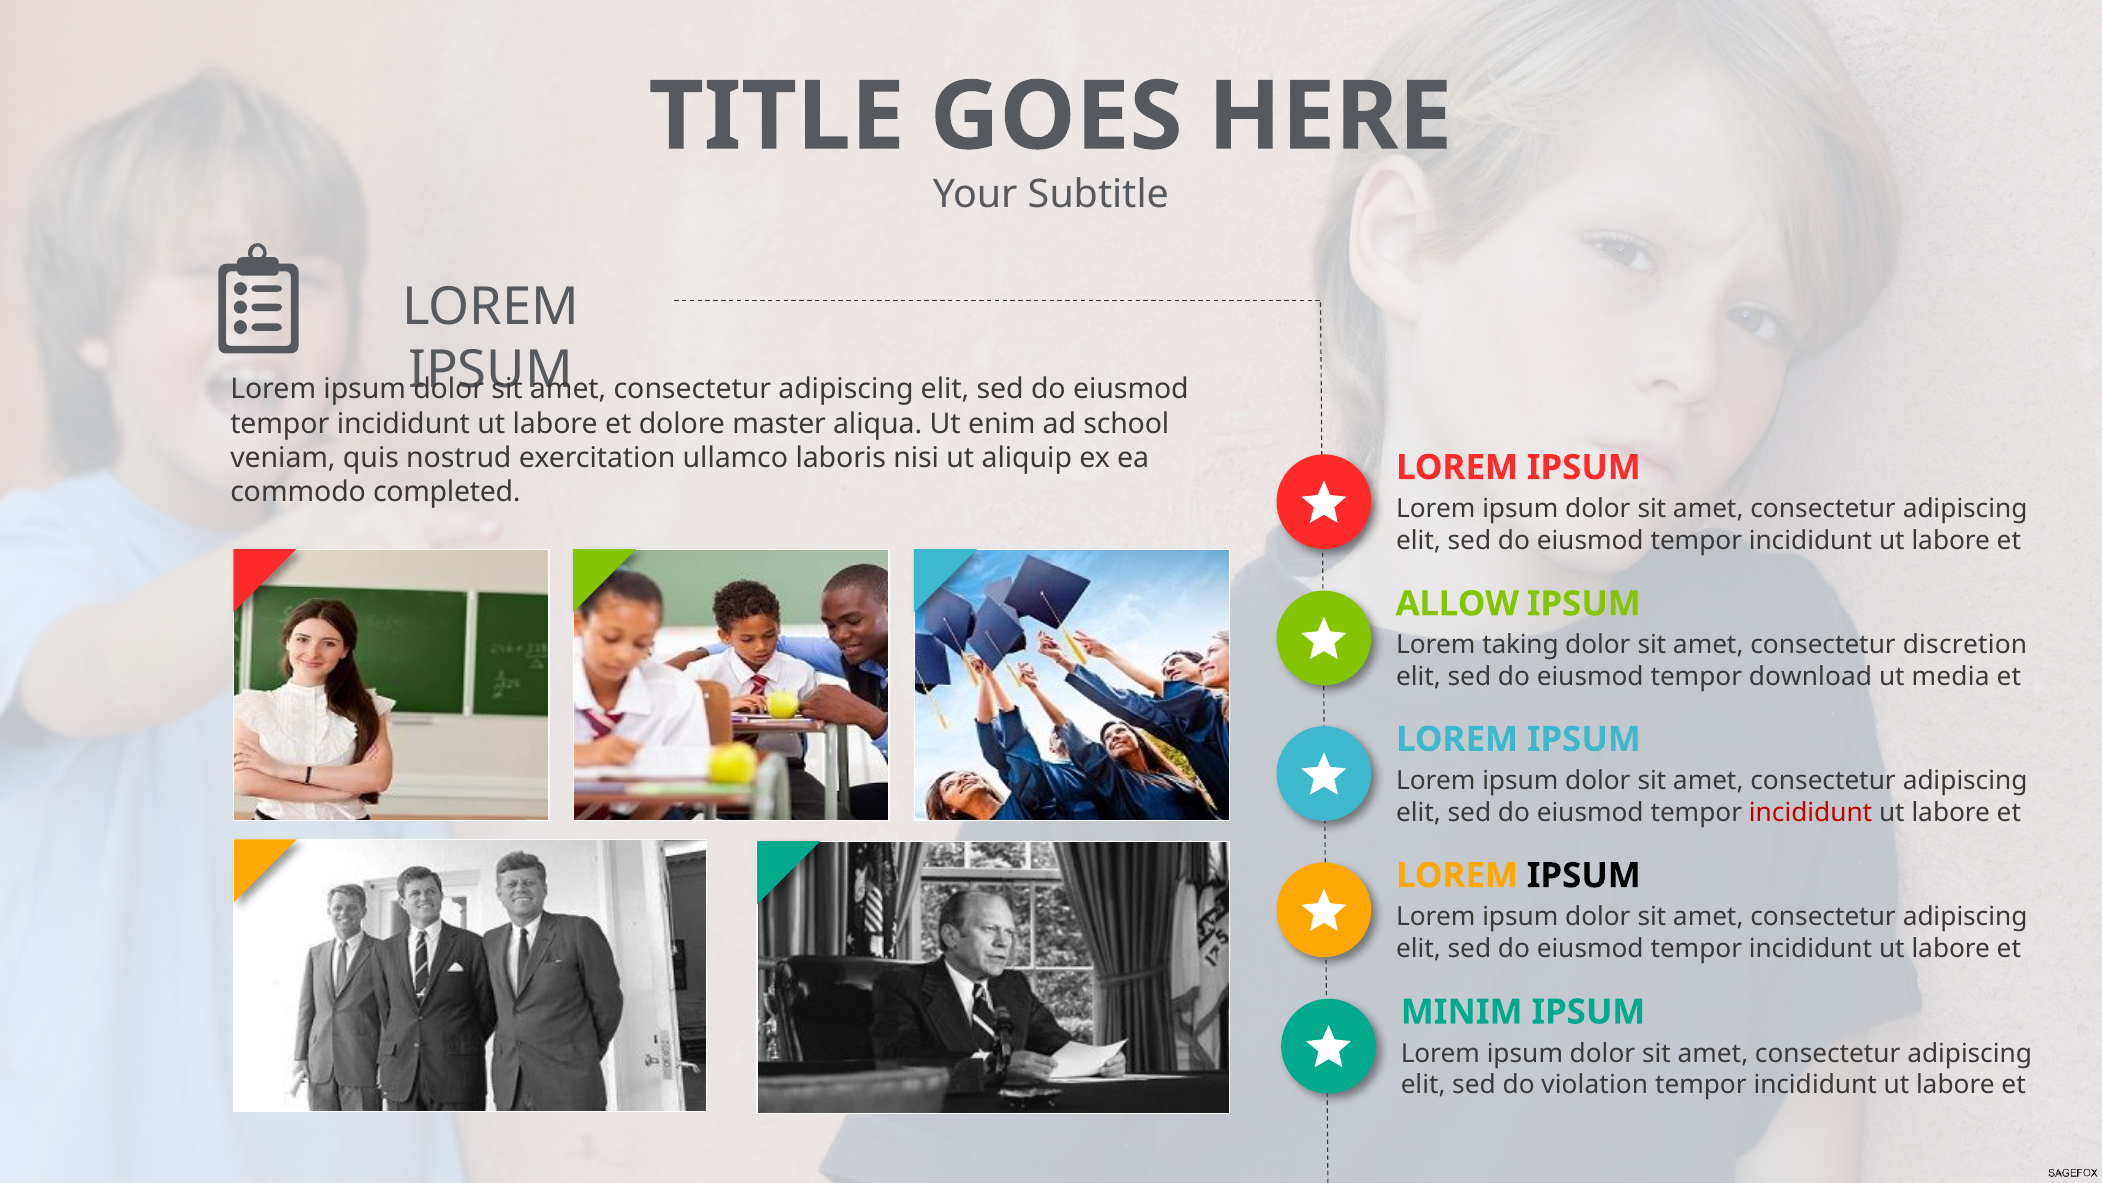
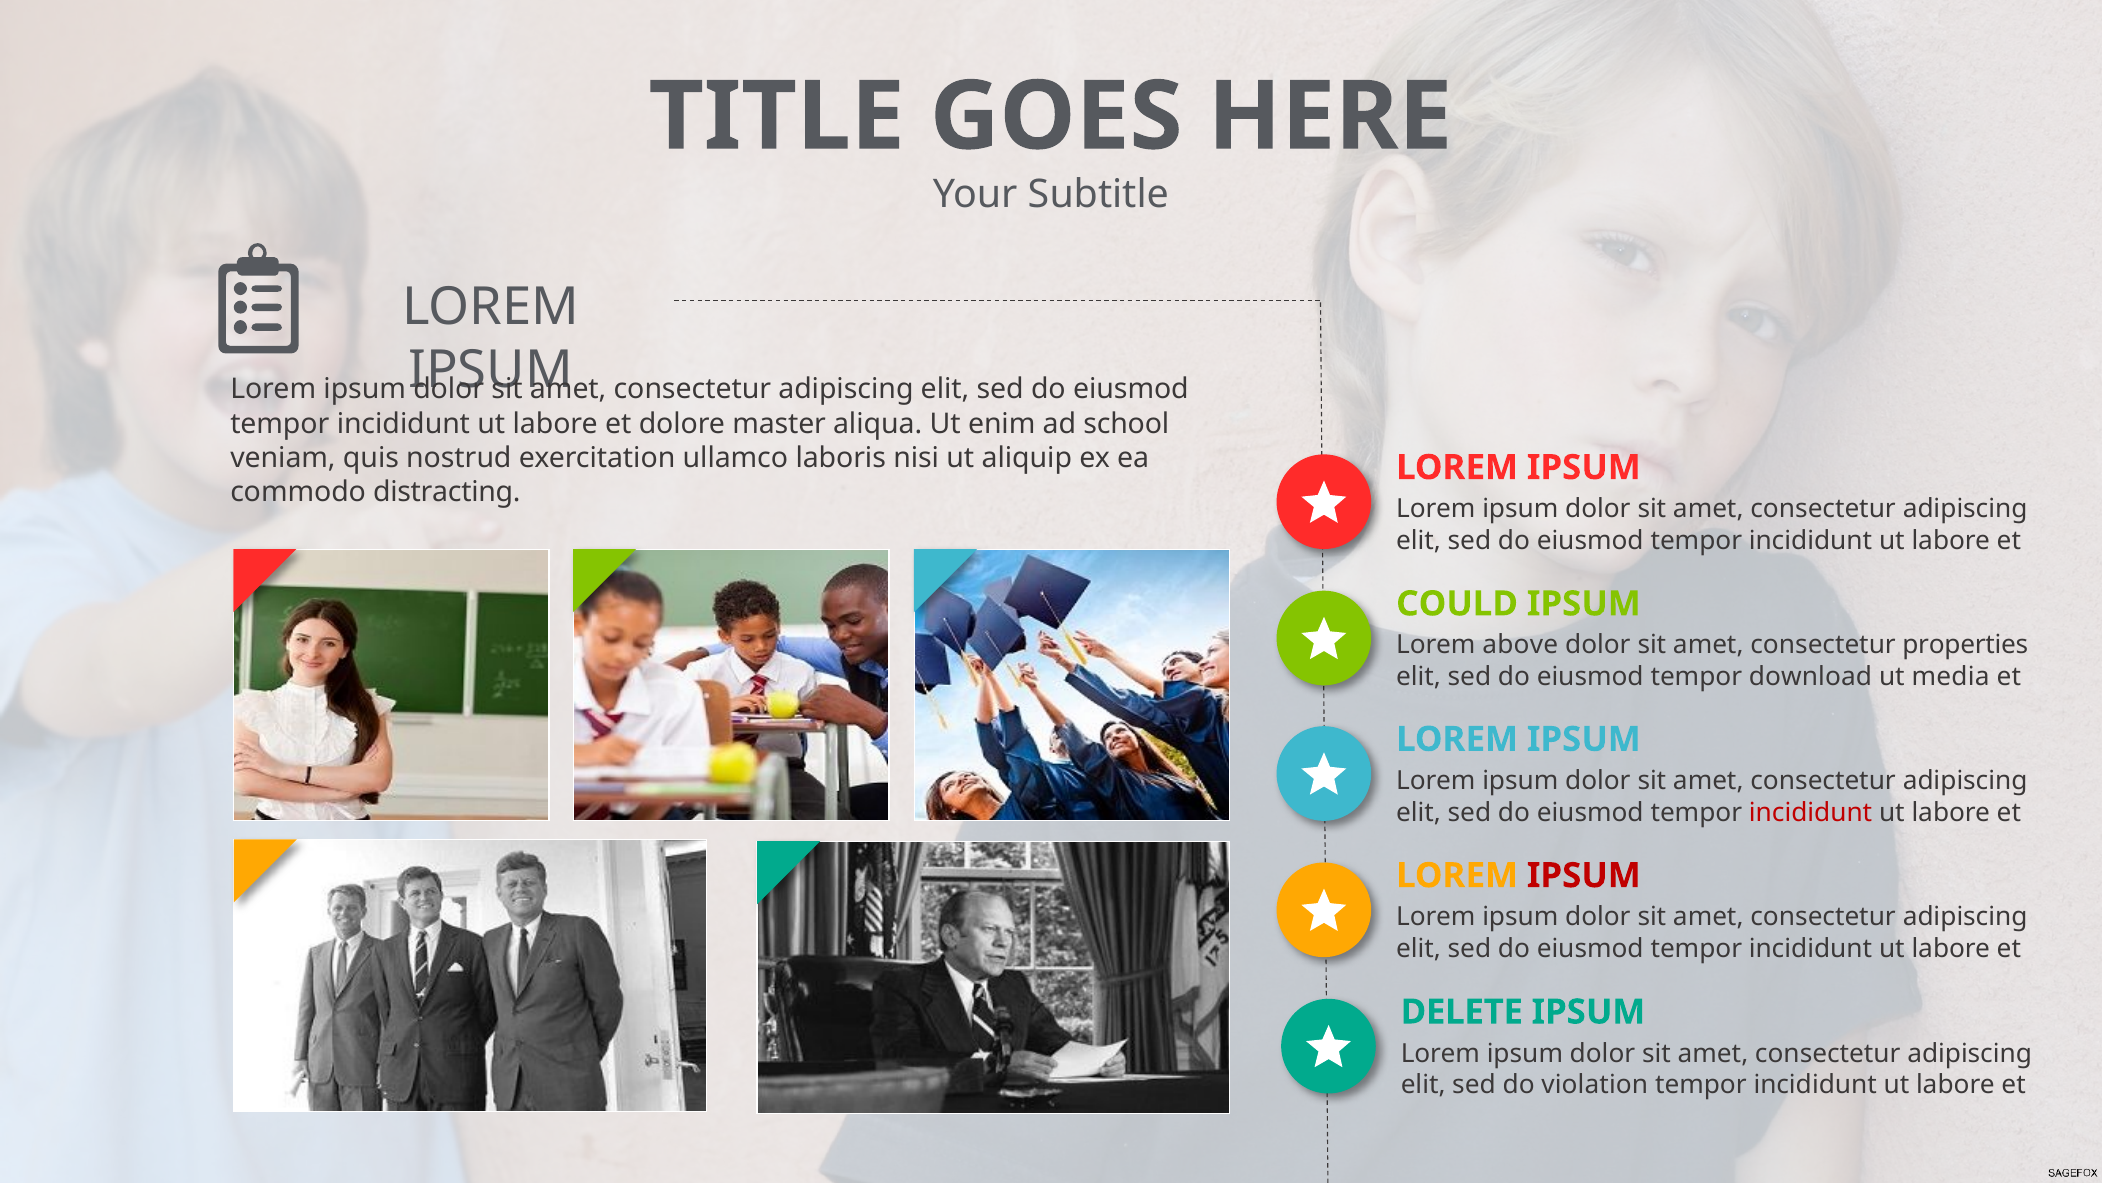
completed: completed -> distracting
ALLOW: ALLOW -> COULD
taking: taking -> above
discretion: discretion -> properties
IPSUM at (1584, 875) colour: black -> red
MINIM: MINIM -> DELETE
